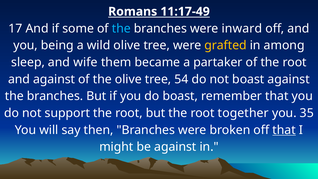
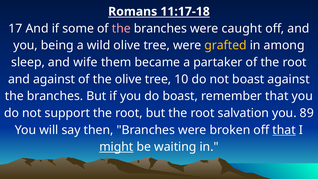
11:17-49: 11:17-49 -> 11:17-18
the at (121, 28) colour: light blue -> pink
inward: inward -> caught
54: 54 -> 10
together: together -> salvation
35: 35 -> 89
might underline: none -> present
be against: against -> waiting
